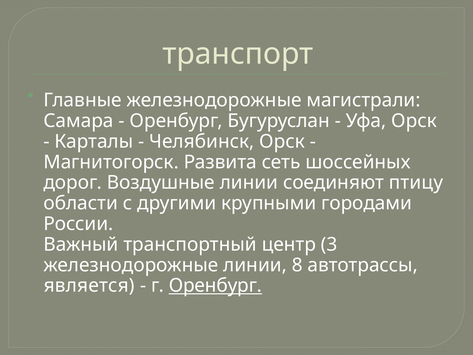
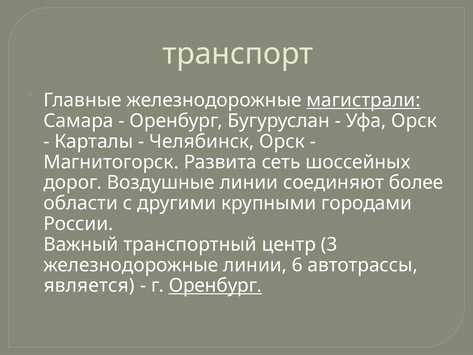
магистрали underline: none -> present
птицу: птицу -> более
8: 8 -> 6
